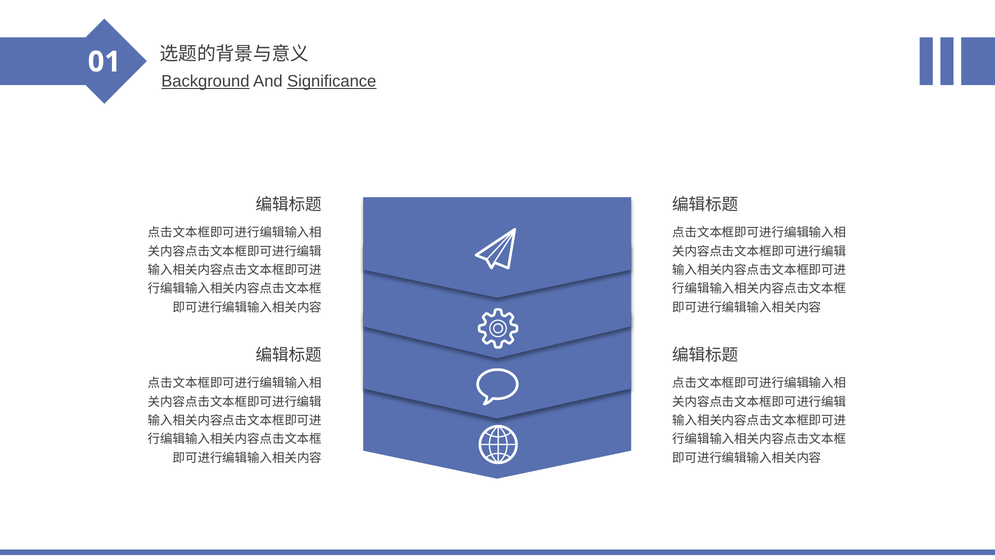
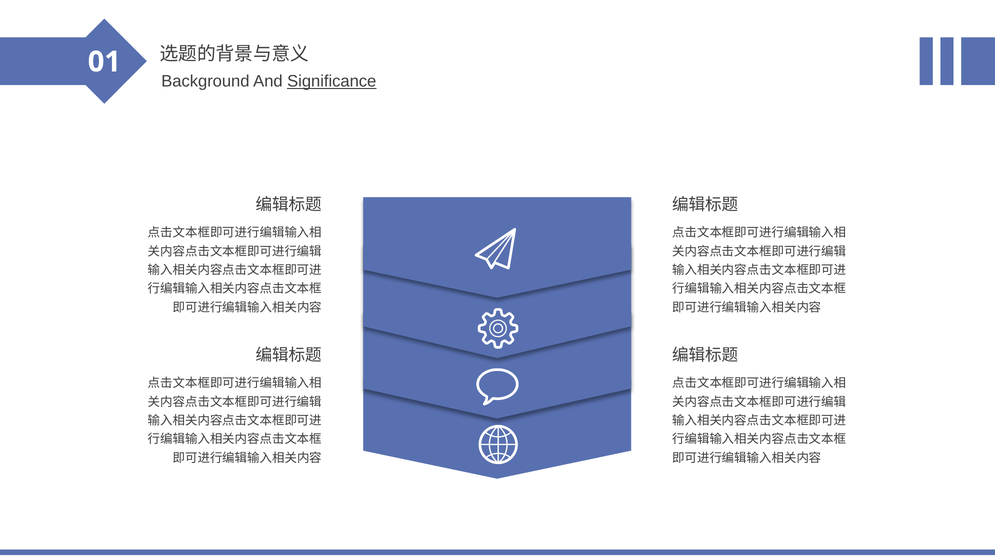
Background underline: present -> none
